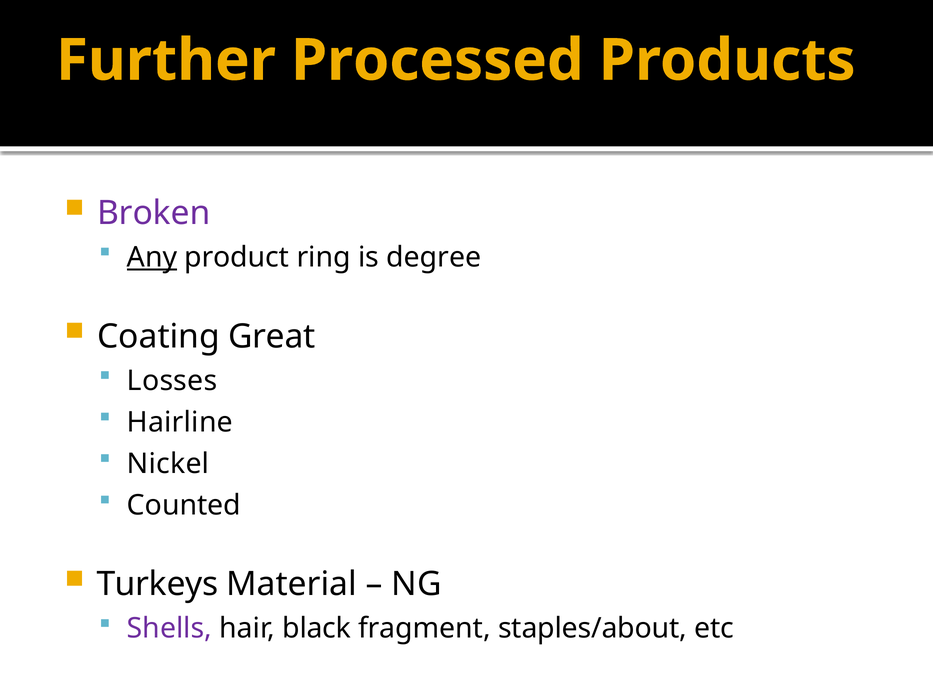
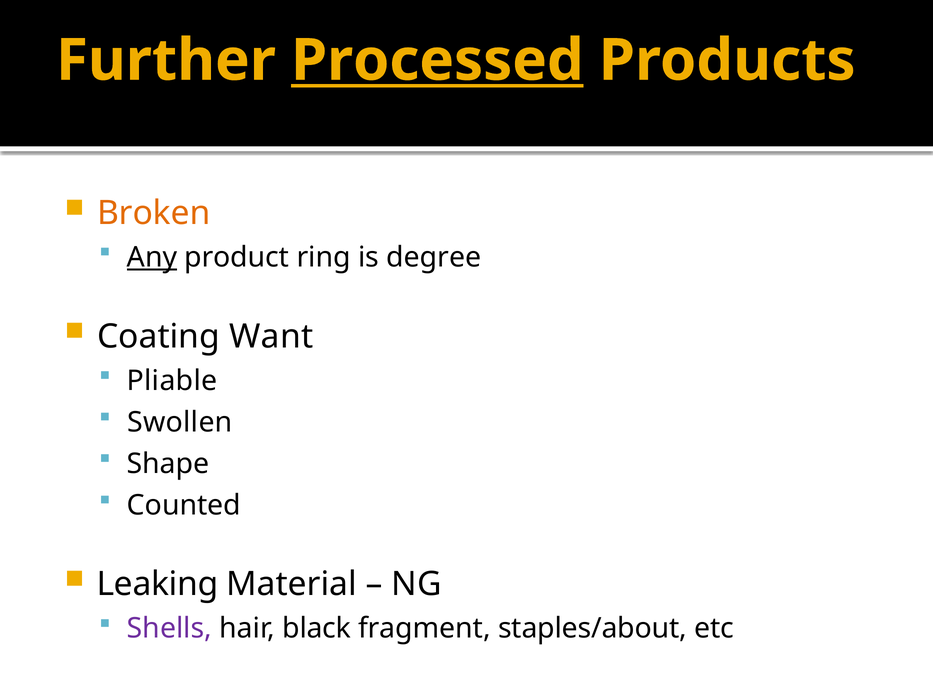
Processed underline: none -> present
Broken colour: purple -> orange
Great: Great -> Want
Losses: Losses -> Pliable
Hairline: Hairline -> Swollen
Nickel: Nickel -> Shape
Turkeys: Turkeys -> Leaking
